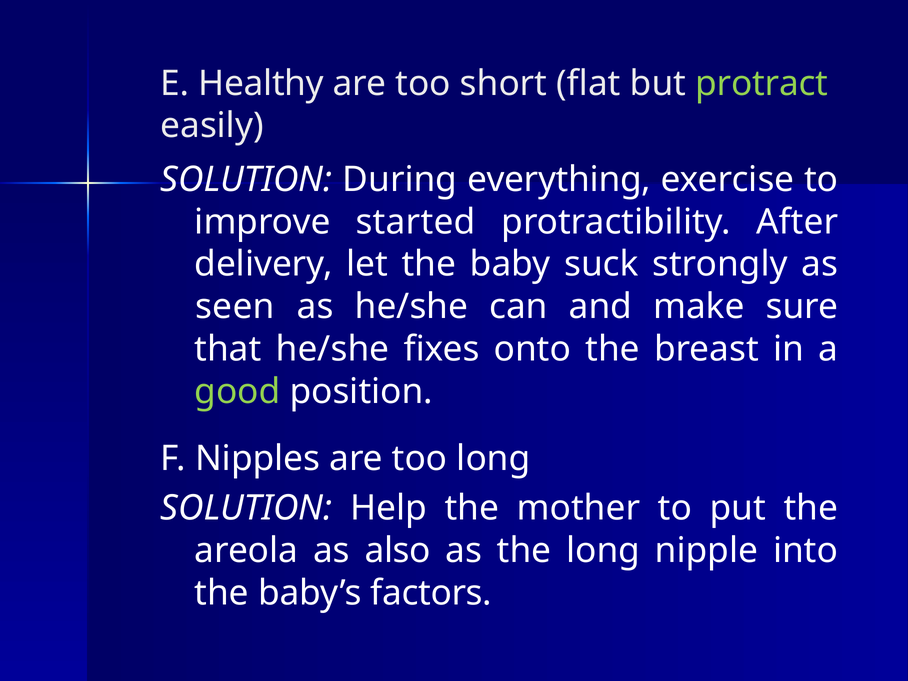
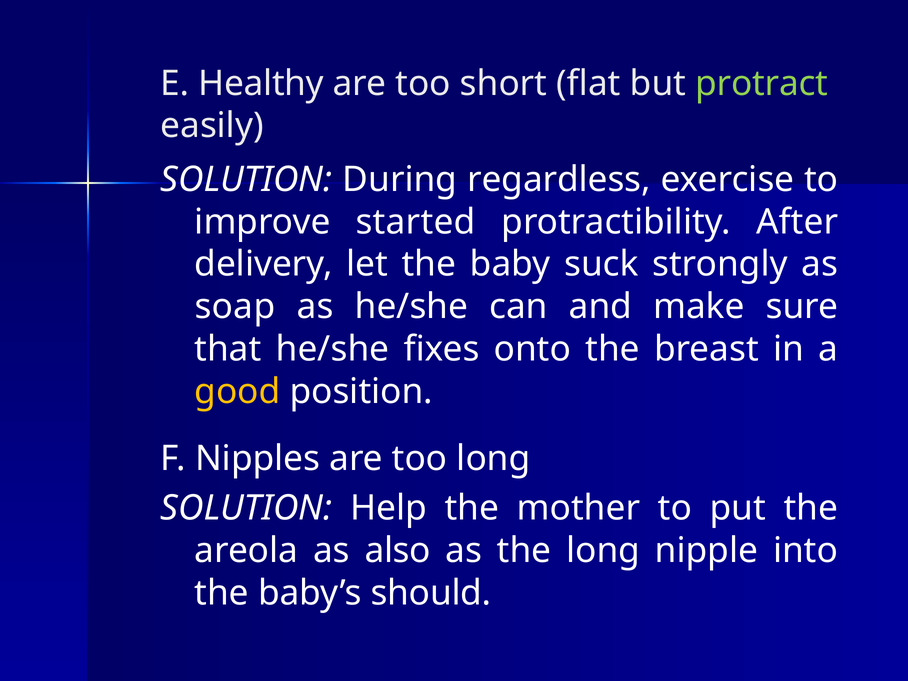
everything: everything -> regardless
seen: seen -> soap
good colour: light green -> yellow
factors: factors -> should
